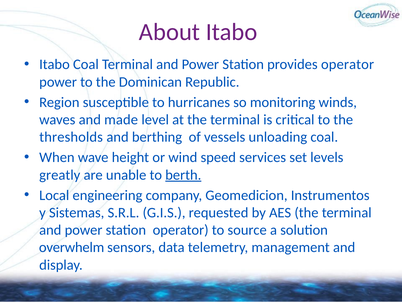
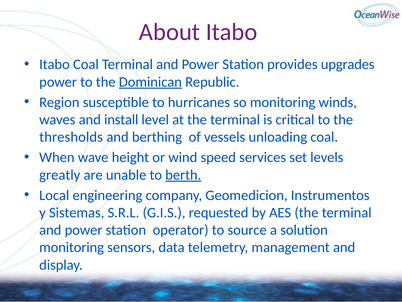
provides operator: operator -> upgrades
Dominican underline: none -> present
made: made -> install
overwhelm at (72, 247): overwhelm -> monitoring
